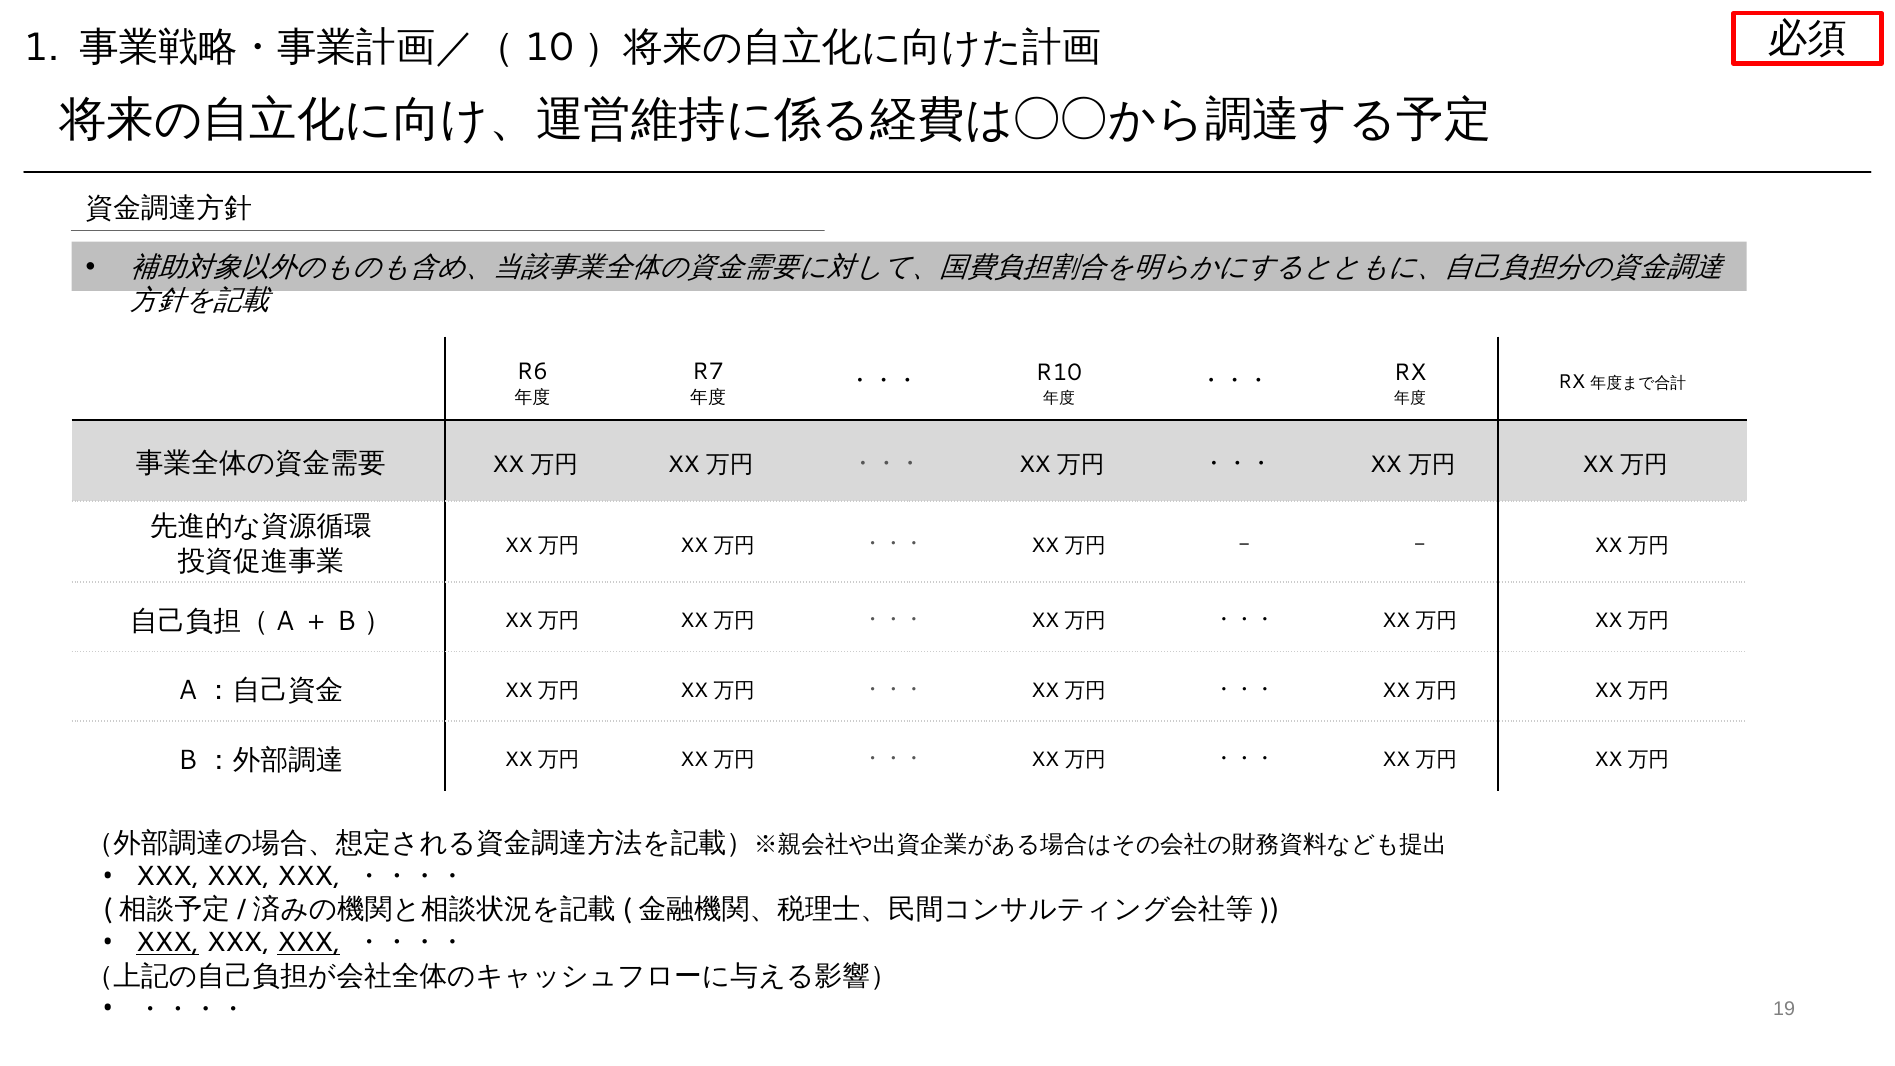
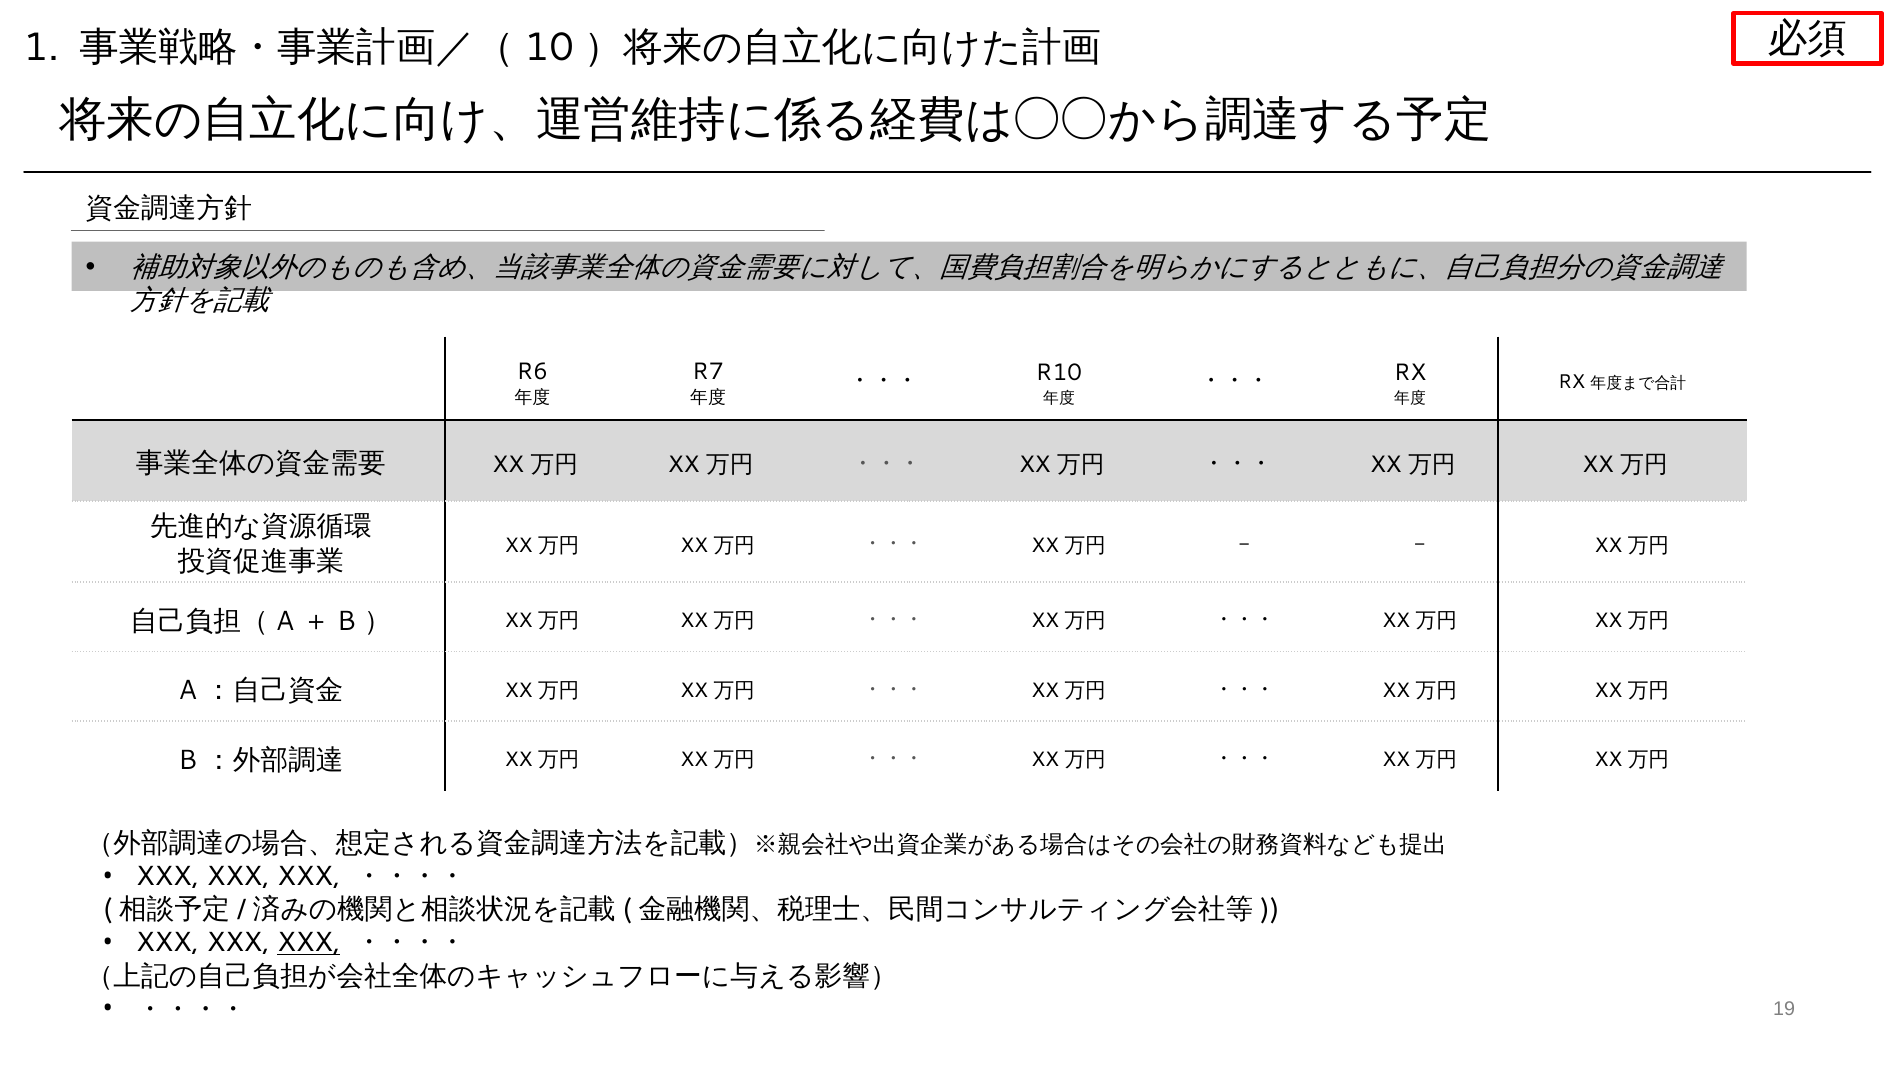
XXX at (168, 943) underline: present -> none
